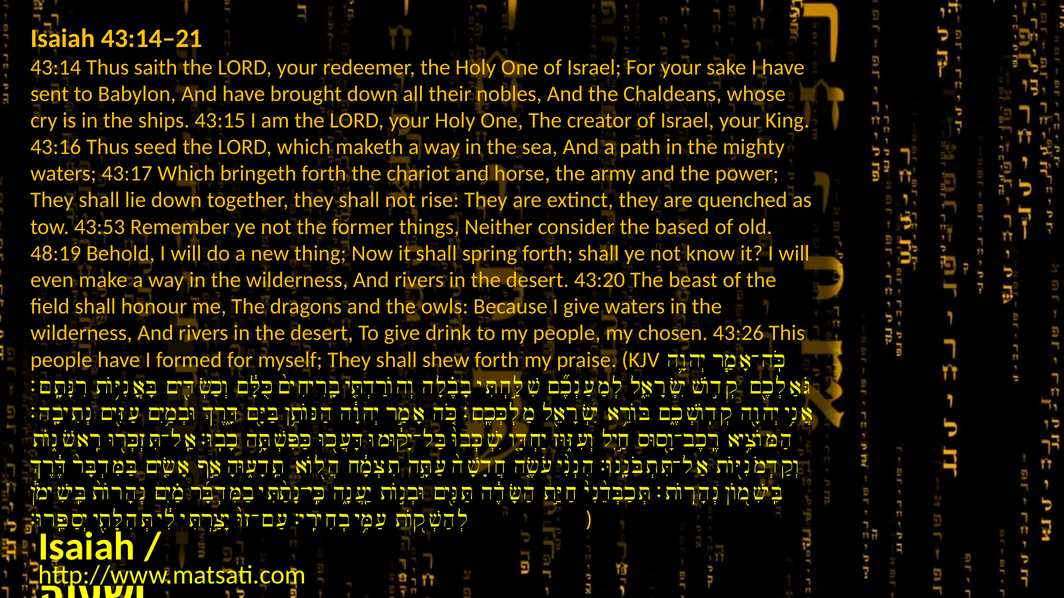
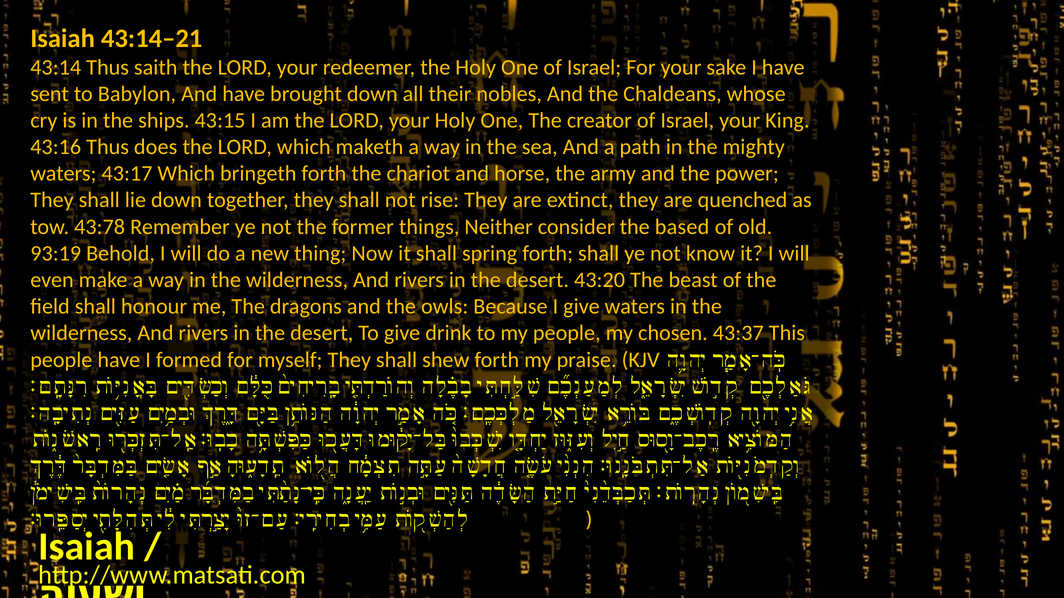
seed: seed -> does
43:53: 43:53 -> 43:78
48:19: 48:19 -> 93:19
43:26: 43:26 -> 43:37
